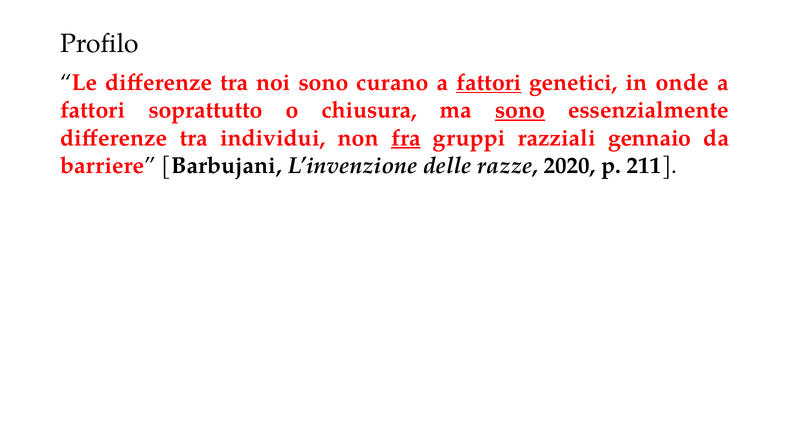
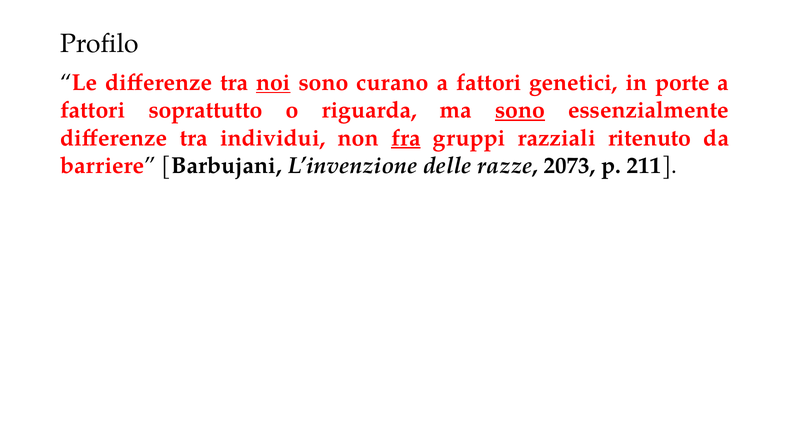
noi underline: none -> present
fattori at (489, 82) underline: present -> none
onde: onde -> porte
chiusura: chiusura -> riguarda
gennaio: gennaio -> ritenuto
2020: 2020 -> 2073
